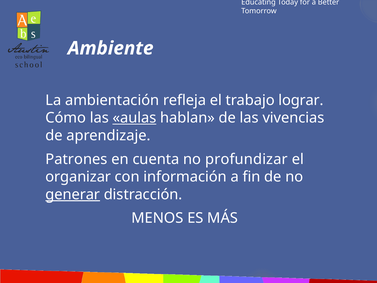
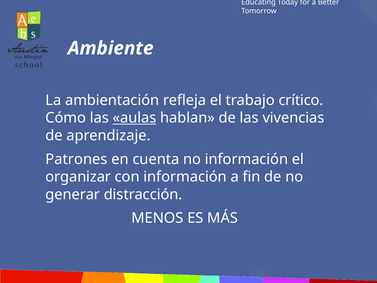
lograr: lograr -> crítico
no profundizar: profundizar -> información
generar underline: present -> none
